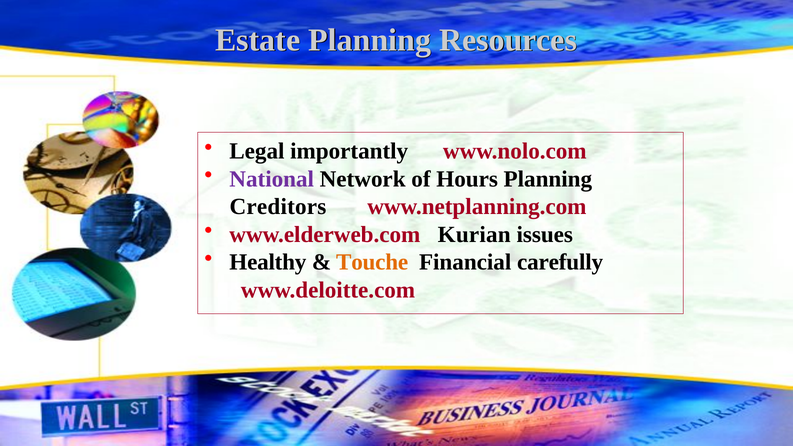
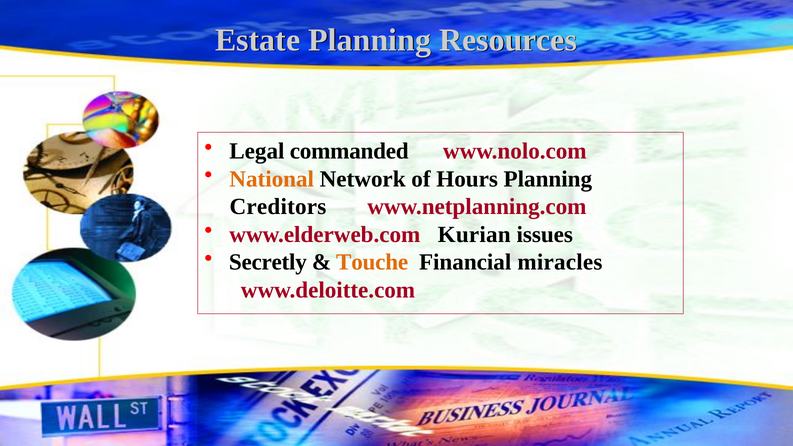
importantly: importantly -> commanded
National colour: purple -> orange
Healthy: Healthy -> Secretly
carefully: carefully -> miracles
